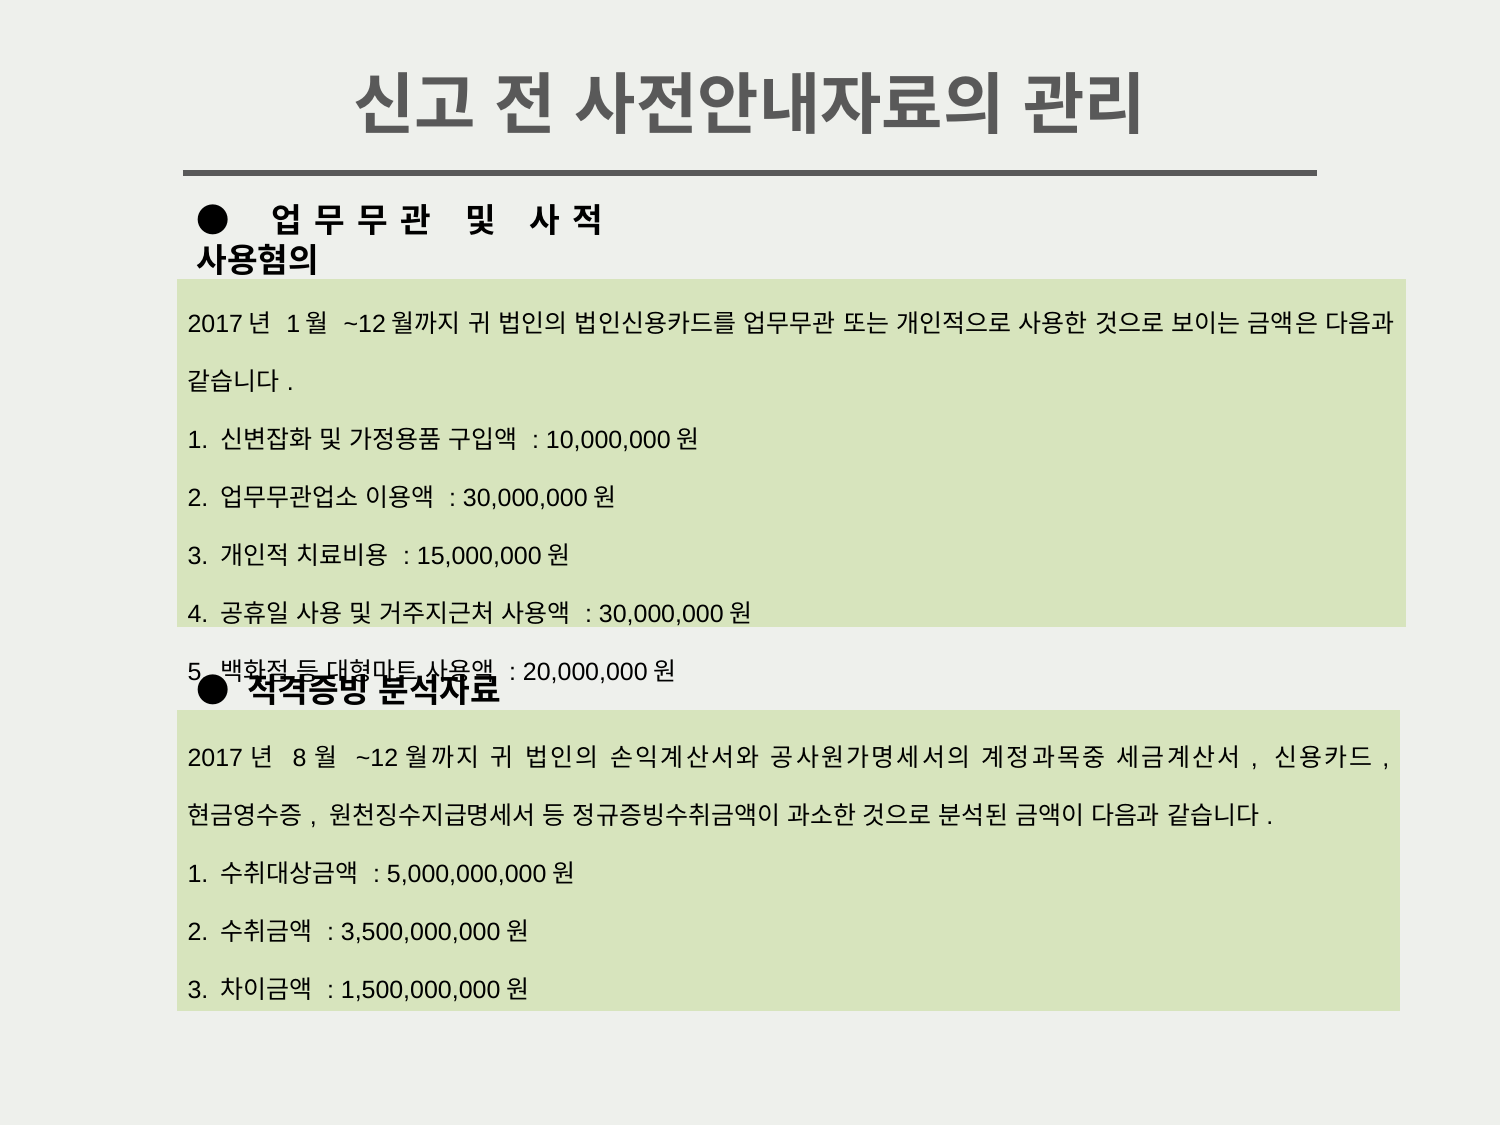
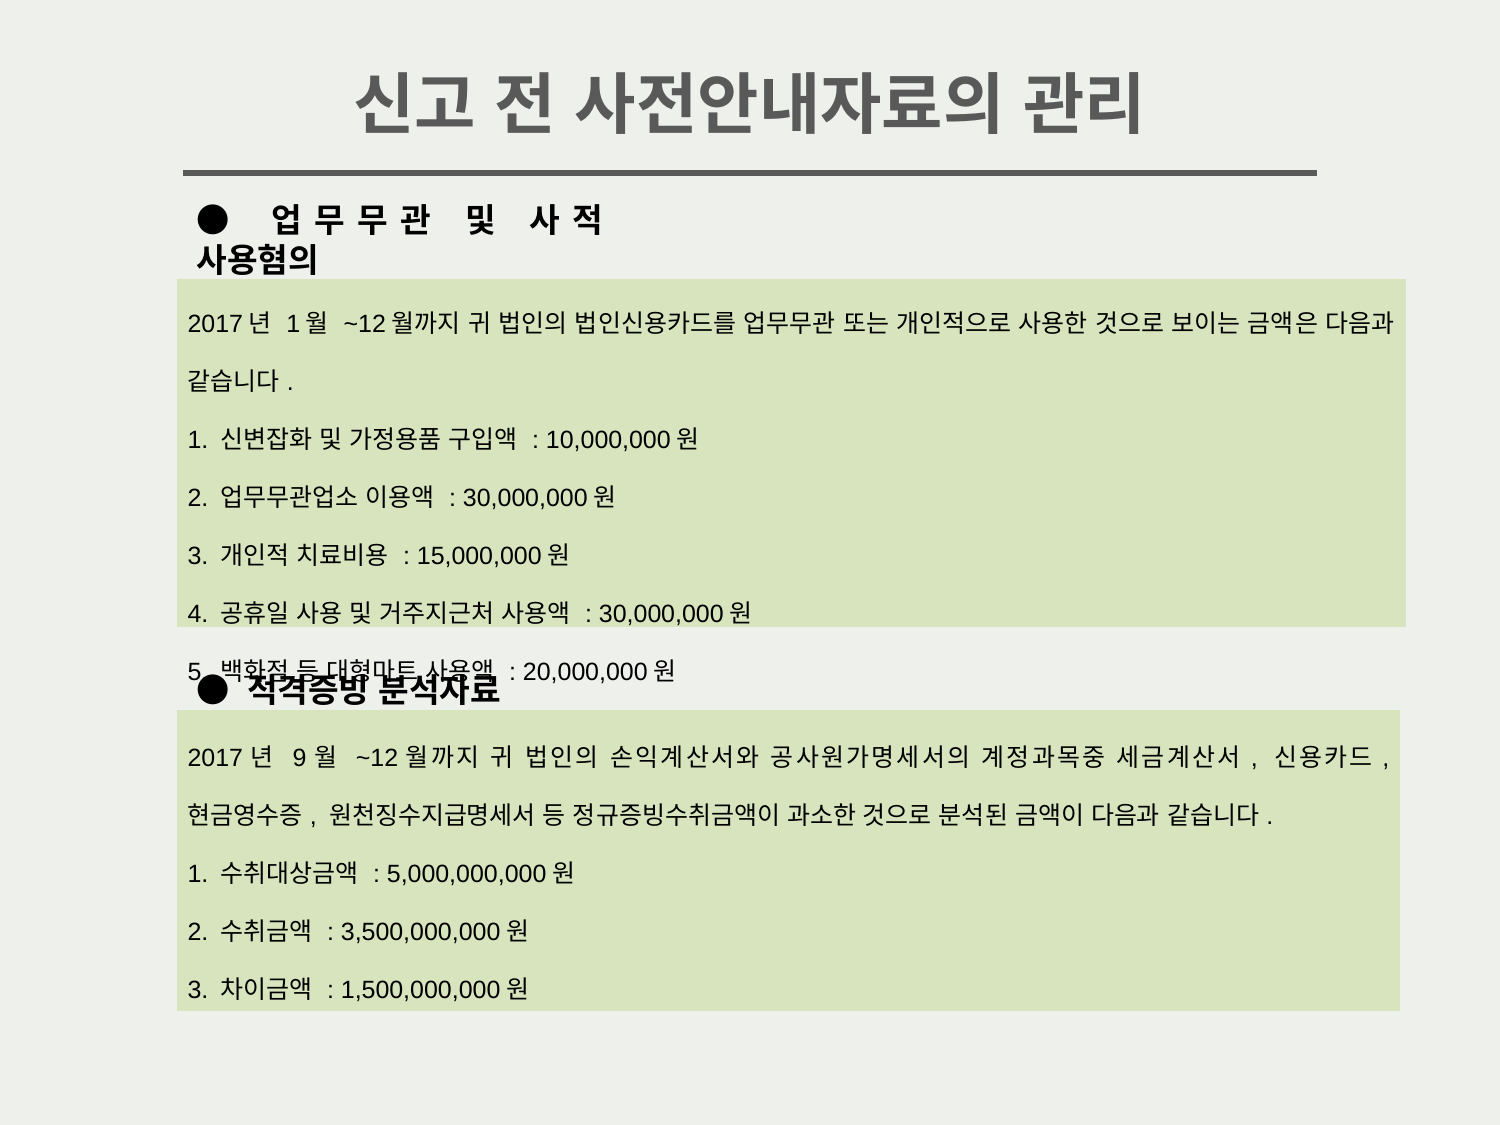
8: 8 -> 9
